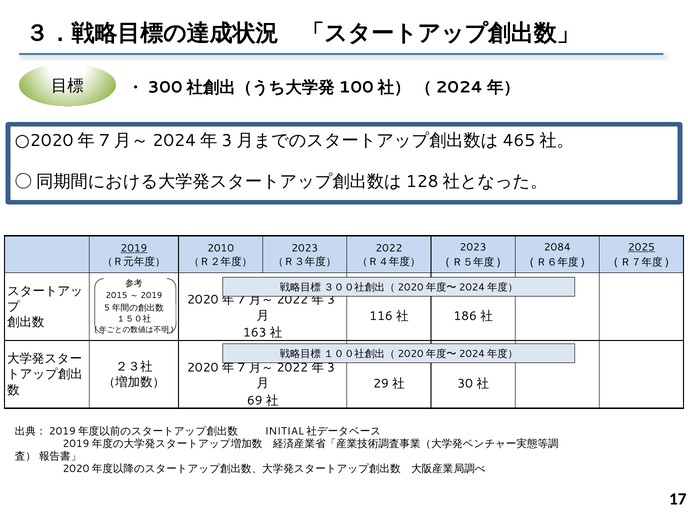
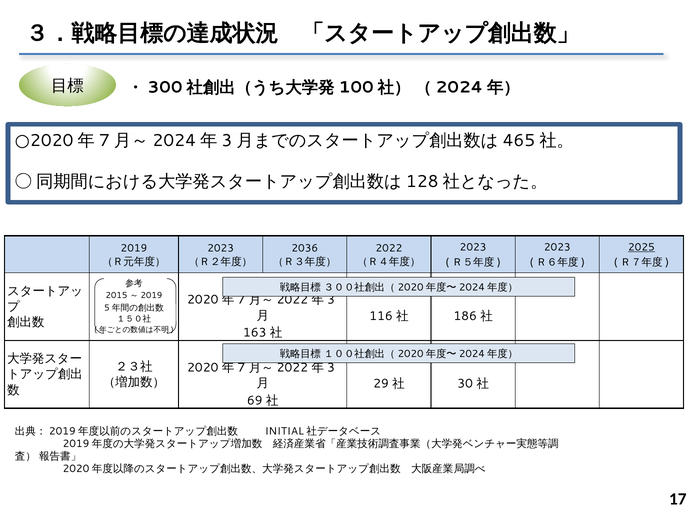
2084 at (557, 247): 2084 -> 2023
2019 underline: present -> none
2010 at (221, 248): 2010 -> 2023
2023 at (305, 248): 2023 -> 2036
